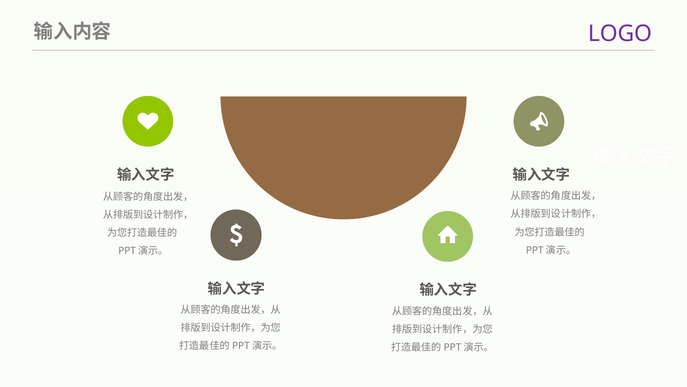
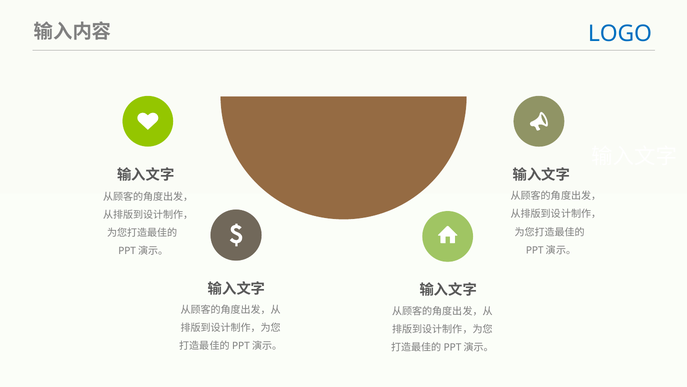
LOGO colour: purple -> blue
